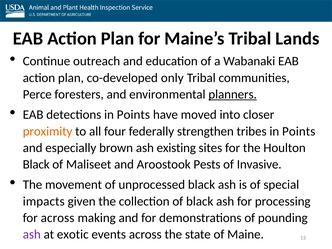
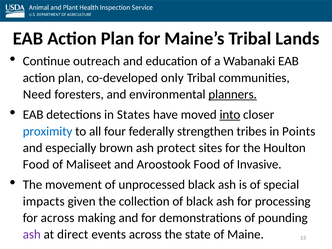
Perce: Perce -> Need
detections in Points: Points -> States
into underline: none -> present
proximity colour: orange -> blue
existing: existing -> protect
Black at (36, 164): Black -> Food
Aroostook Pests: Pests -> Food
exotic: exotic -> direct
